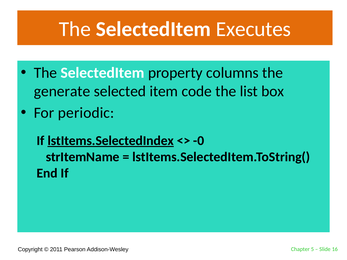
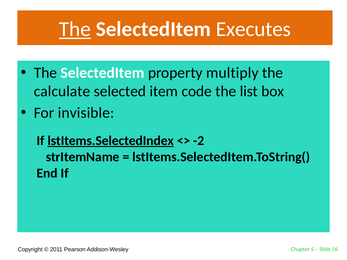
The at (75, 29) underline: none -> present
columns: columns -> multiply
generate: generate -> calculate
periodic: periodic -> invisible
-0: -0 -> -2
